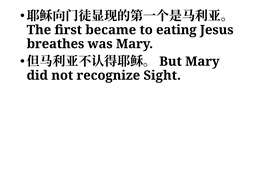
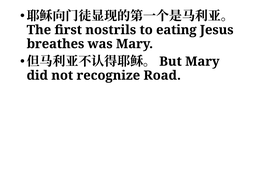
became: became -> nostrils
Sight: Sight -> Road
